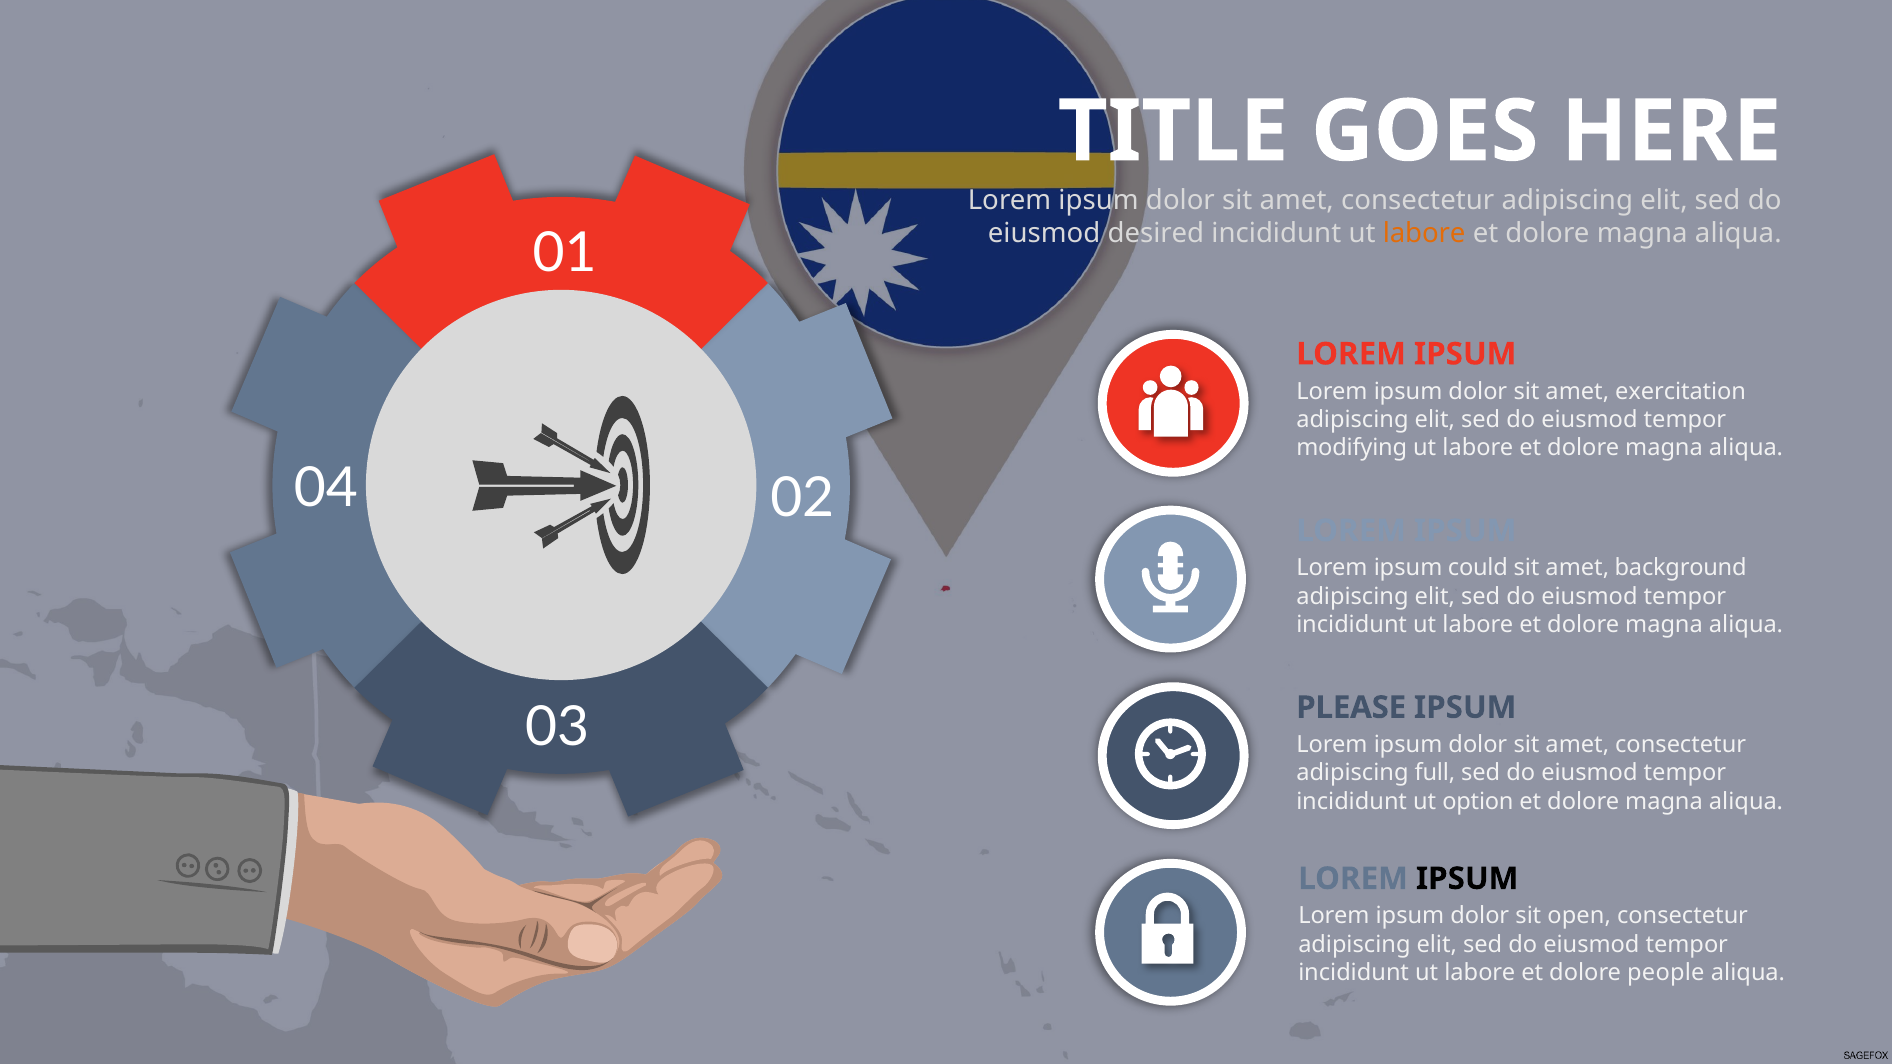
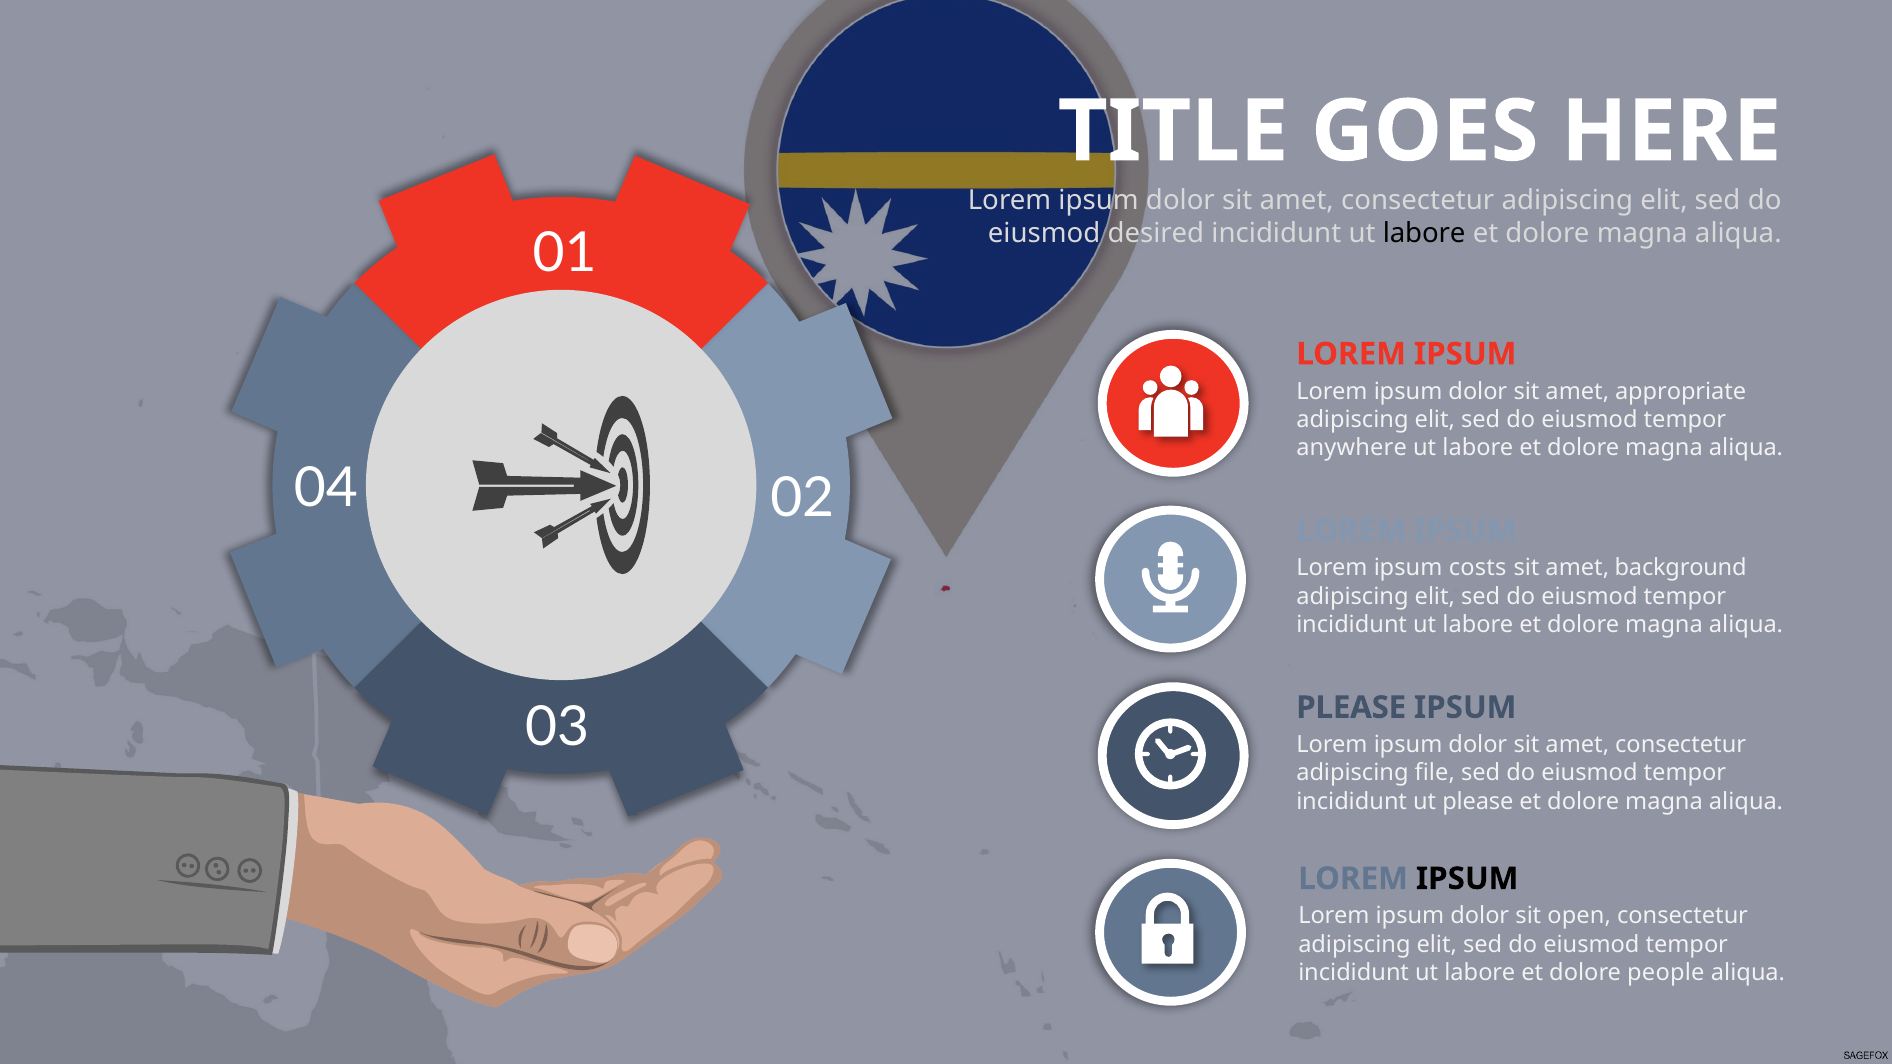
labore at (1424, 233) colour: orange -> black
exercitation: exercitation -> appropriate
modifying: modifying -> anywhere
could: could -> costs
full: full -> file
ut option: option -> please
